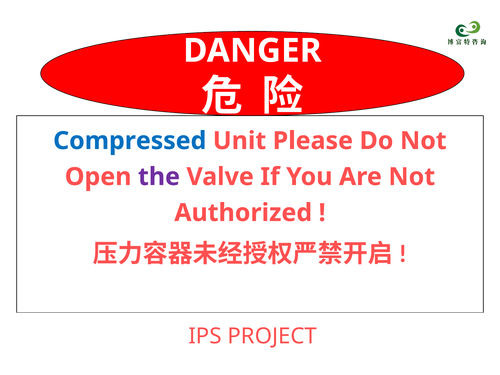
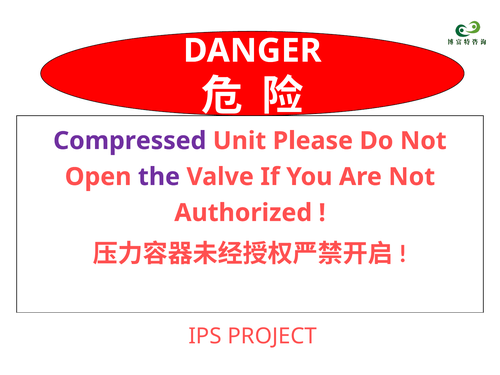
Compressed colour: blue -> purple
